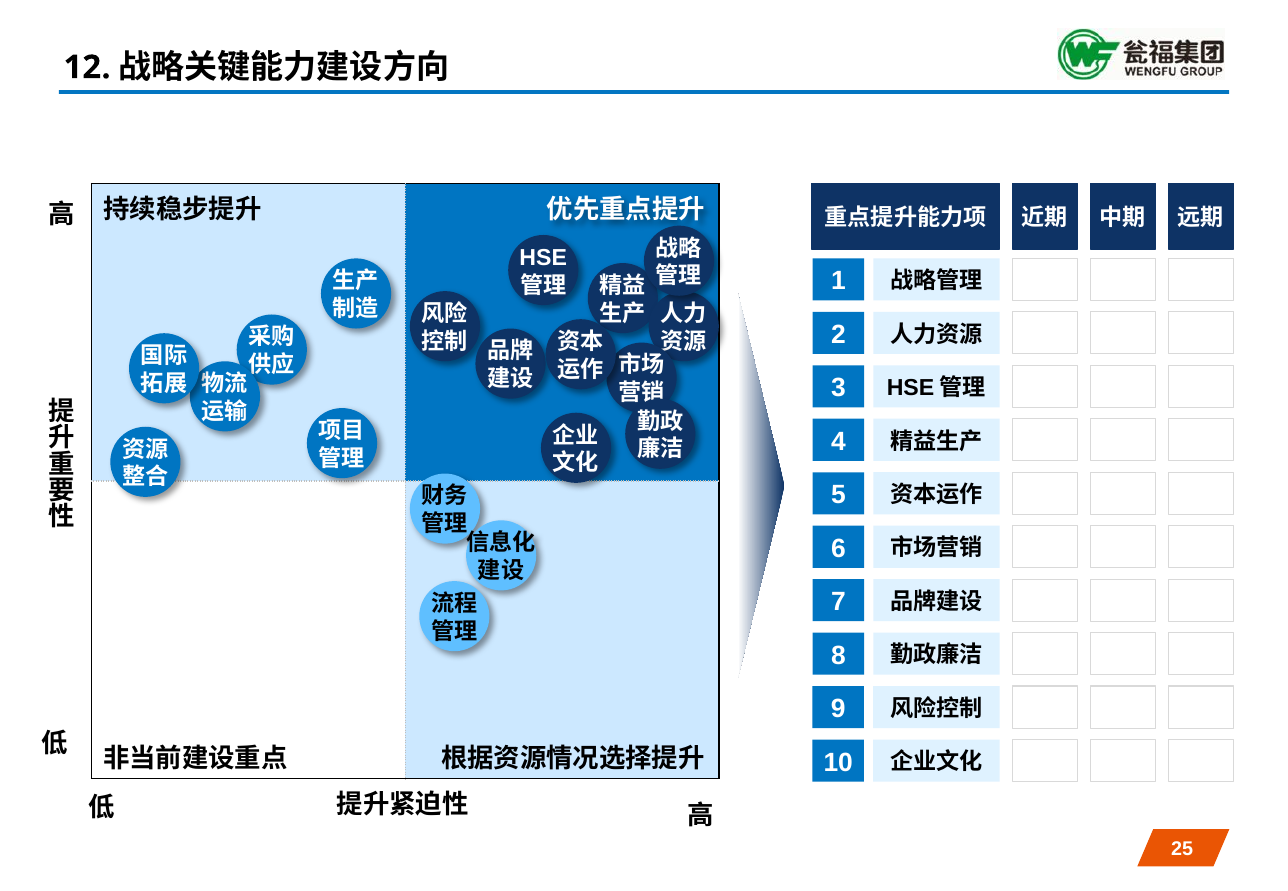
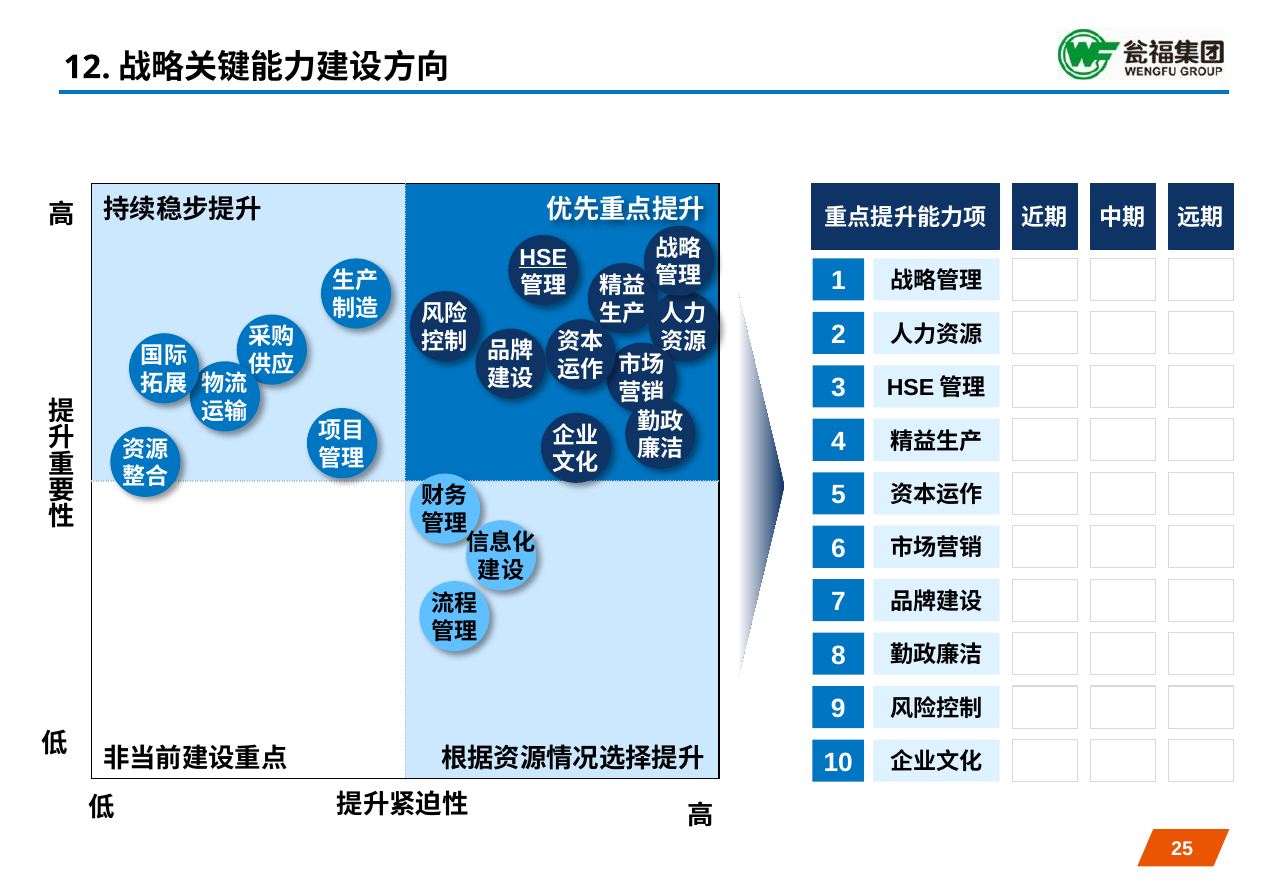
HSE underline: none -> present
